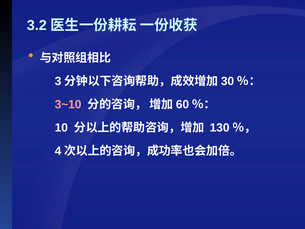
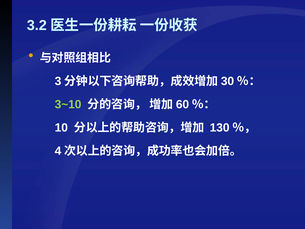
3~10 colour: pink -> light green
